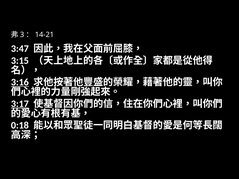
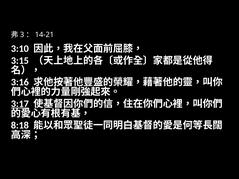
3:47: 3:47 -> 3:10
3:16 underline: present -> none
0:18: 0:18 -> 8:18
